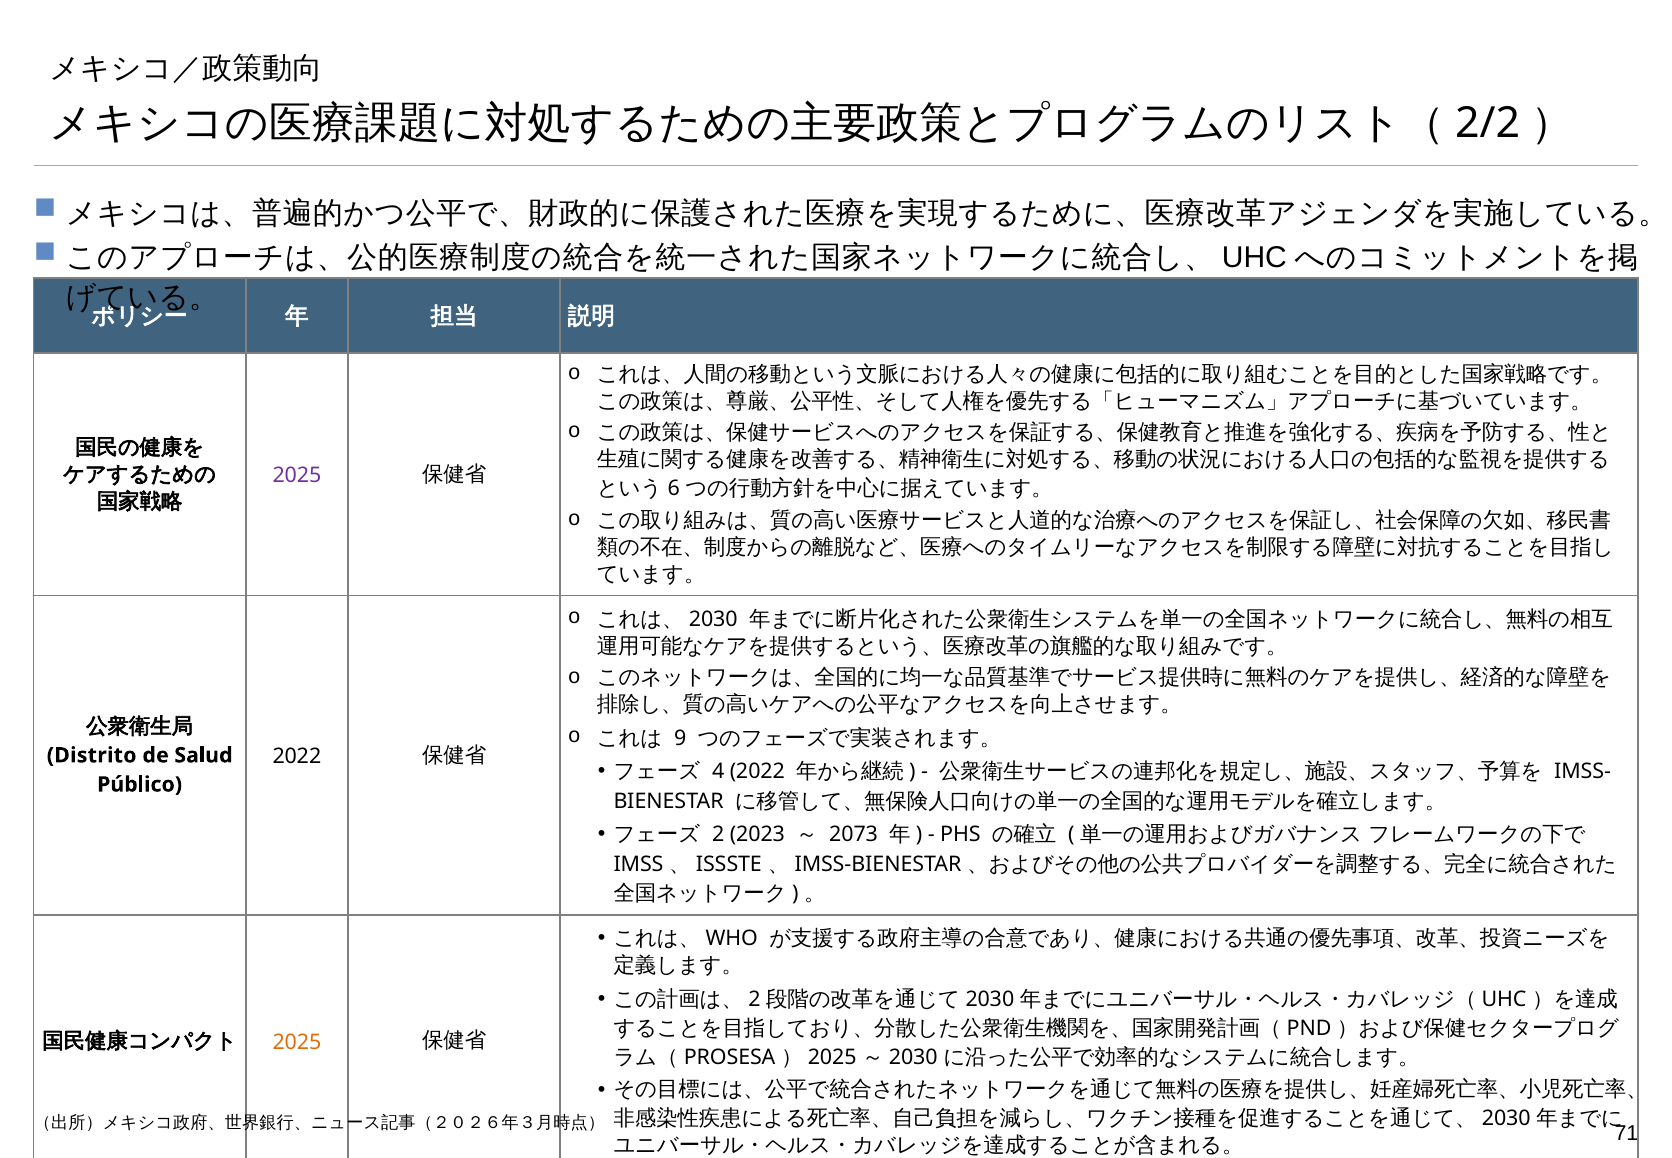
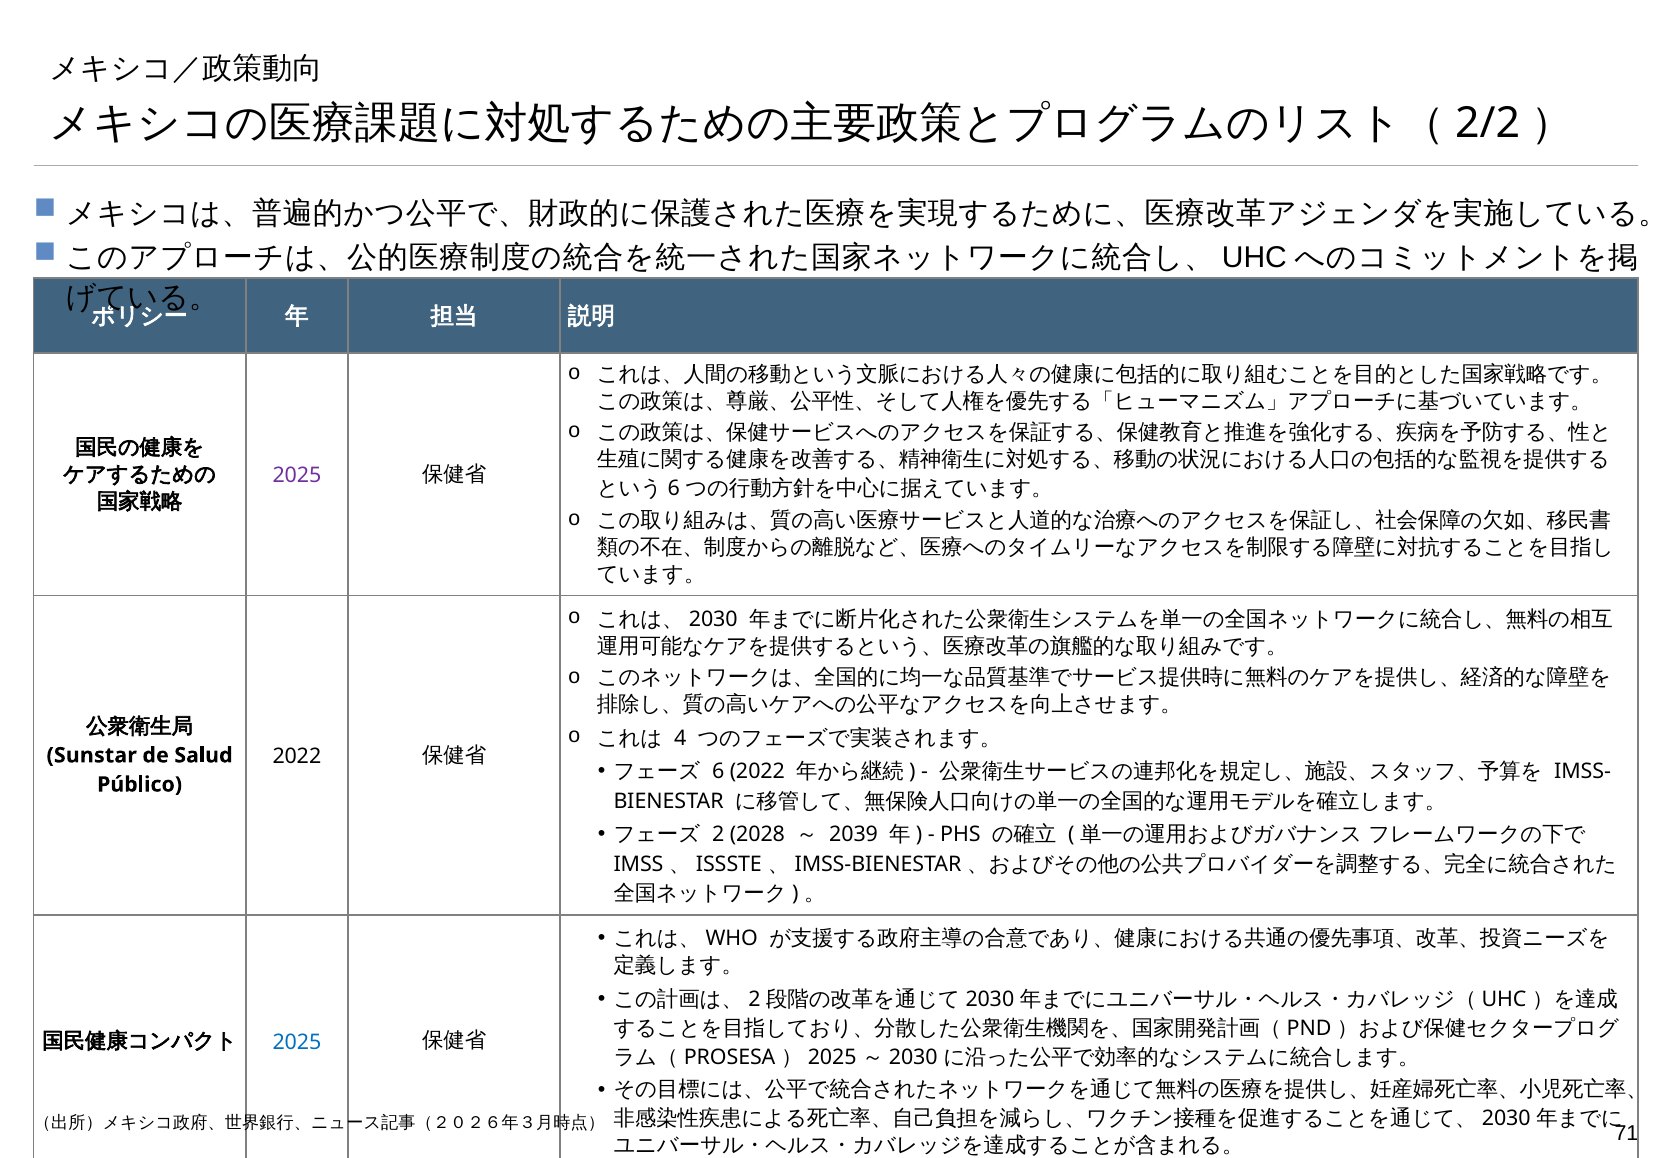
9: 9 -> 4
Distrito: Distrito -> Sunstar
4: 4 -> 6
2023: 2023 -> 2028
2073: 2073 -> 2039
2025 at (297, 1042) colour: orange -> blue
